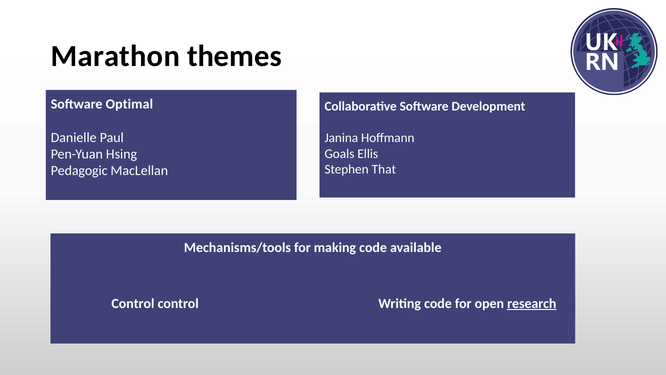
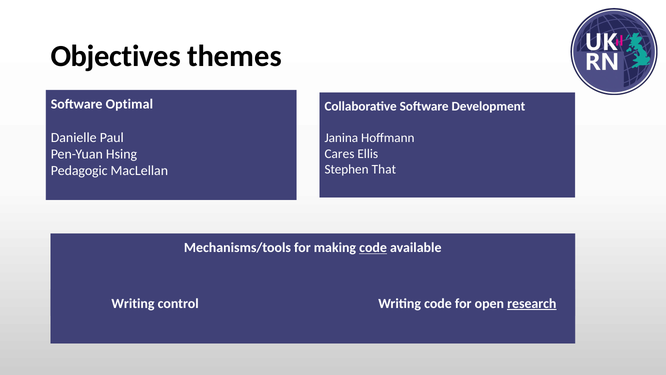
Marathon: Marathon -> Objectives
Goals: Goals -> Cares
code at (373, 247) underline: none -> present
Control at (133, 303): Control -> Writing
